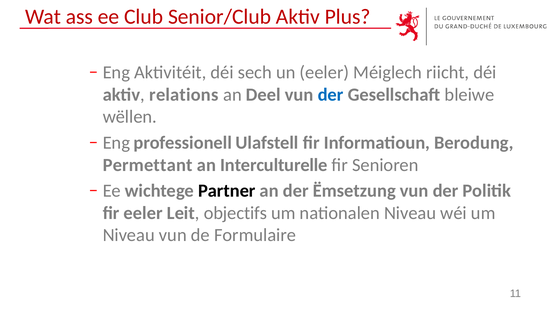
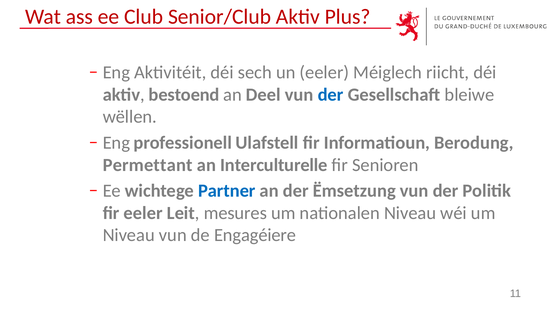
relations: relations -> bestoend
Partner colour: black -> blue
objectifs: objectifs -> mesures
Formulaire: Formulaire -> Engagéiere
